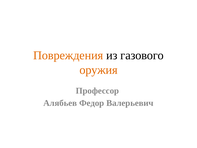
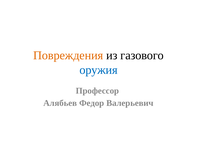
оружия colour: orange -> blue
